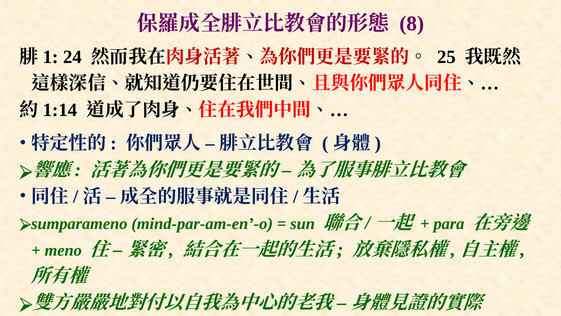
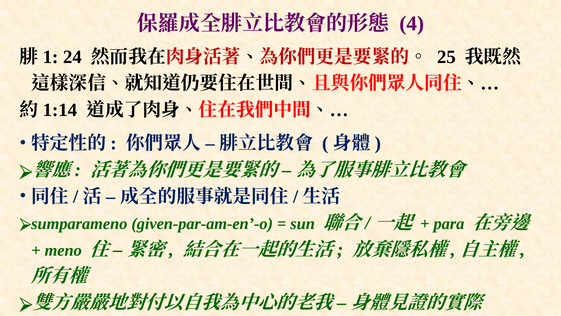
8: 8 -> 4
mind-par-am-en’-o: mind-par-am-en’-o -> given-par-am-en’-o
